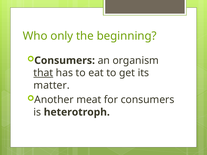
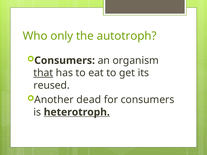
beginning: beginning -> autotroph
matter: matter -> reused
meat: meat -> dead
heterotroph underline: none -> present
